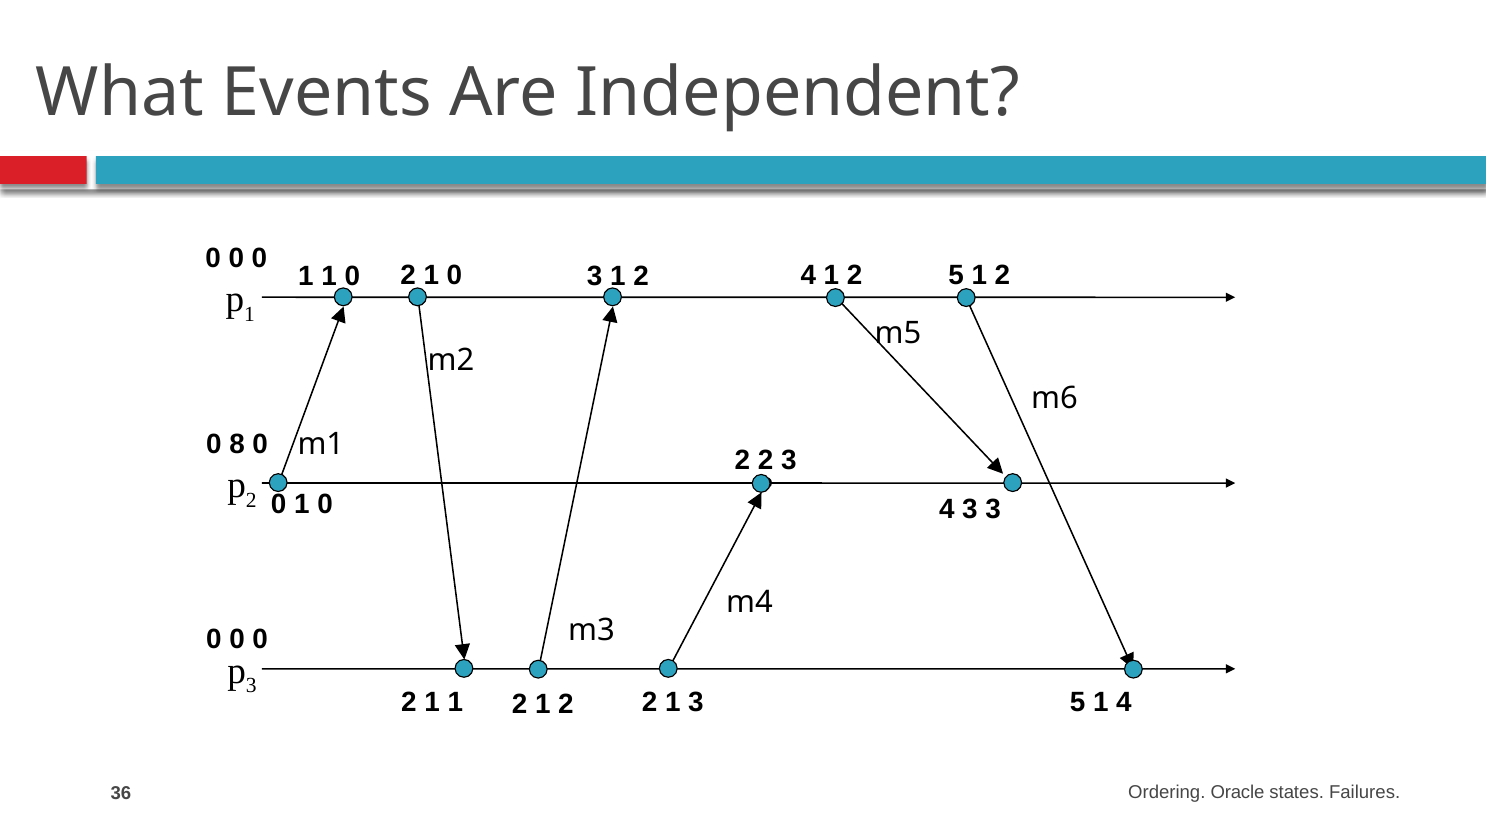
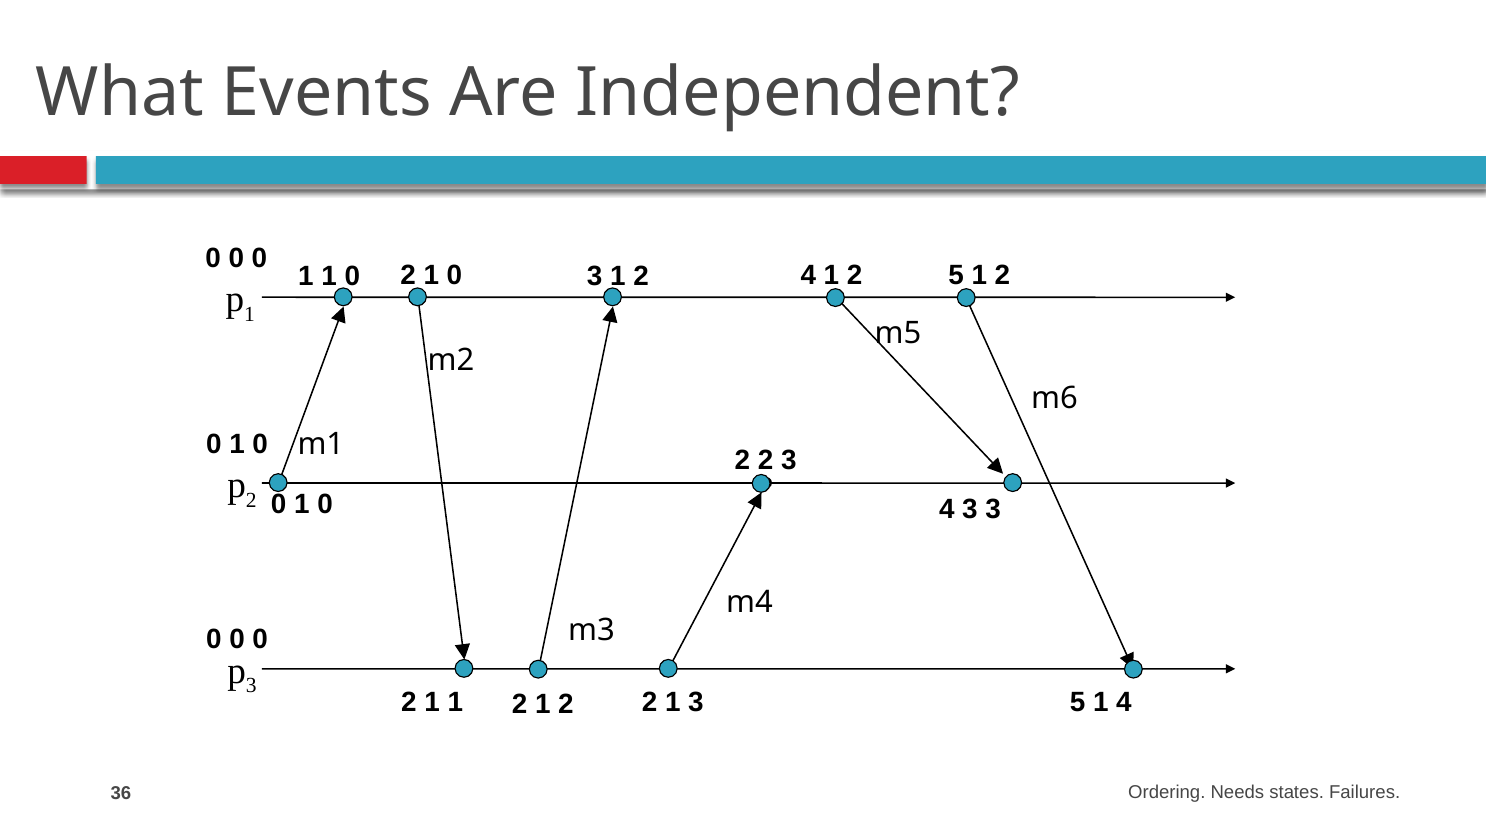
8 at (237, 444): 8 -> 1
Oracle: Oracle -> Needs
